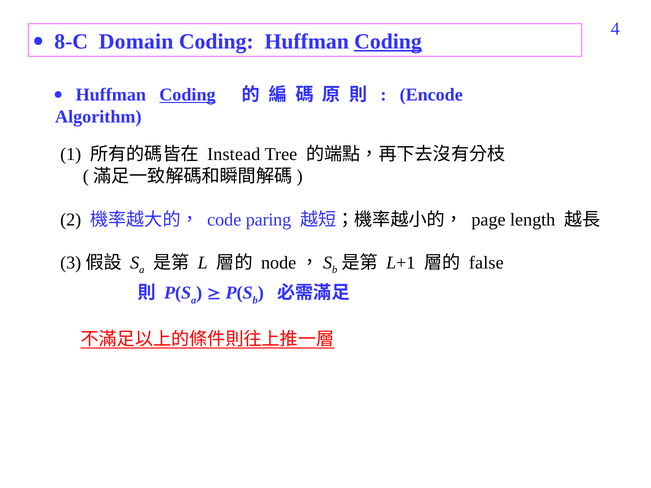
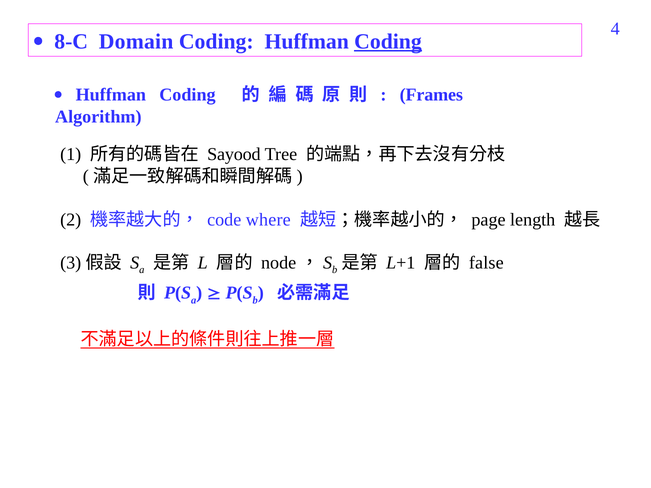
Coding at (187, 95) underline: present -> none
Encode: Encode -> Frames
Instead: Instead -> Sayood
paring: paring -> where
